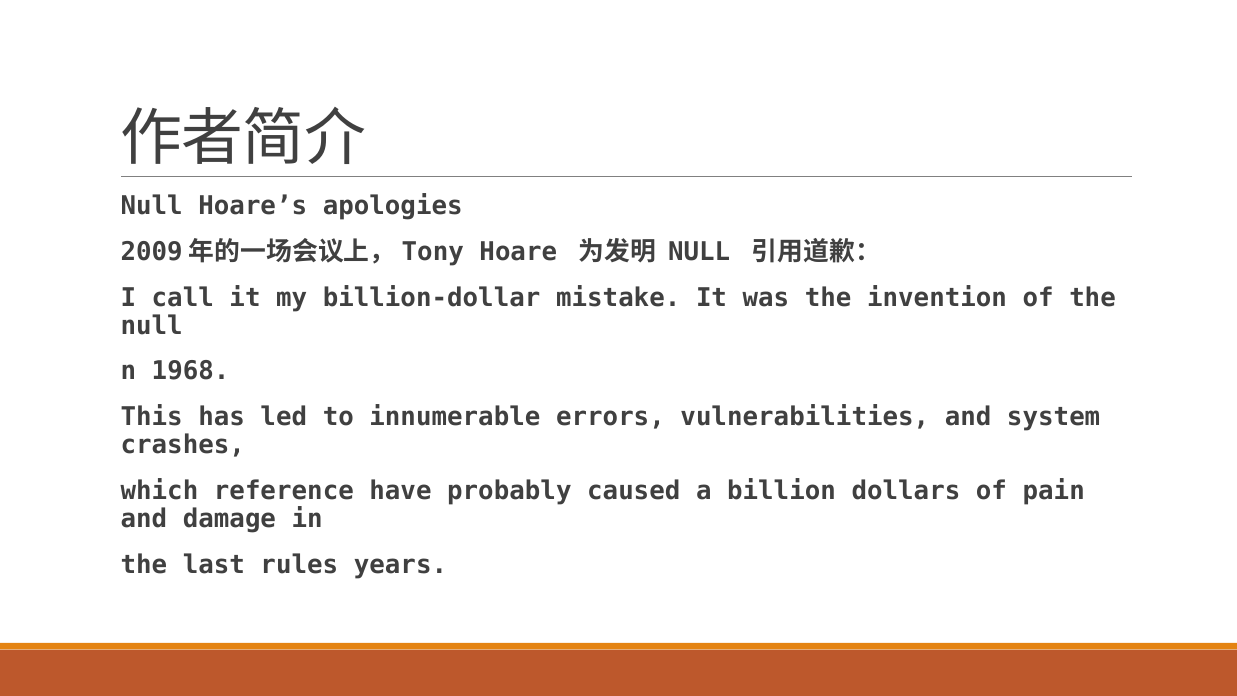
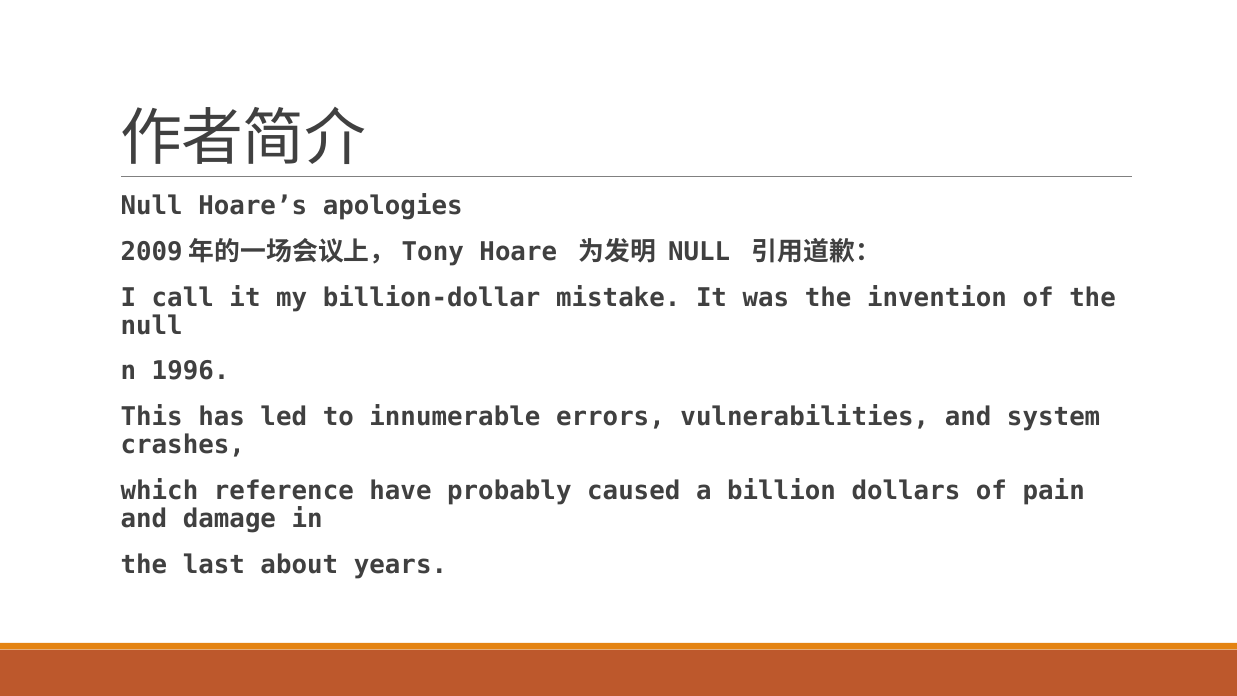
1968: 1968 -> 1996
rules: rules -> about
